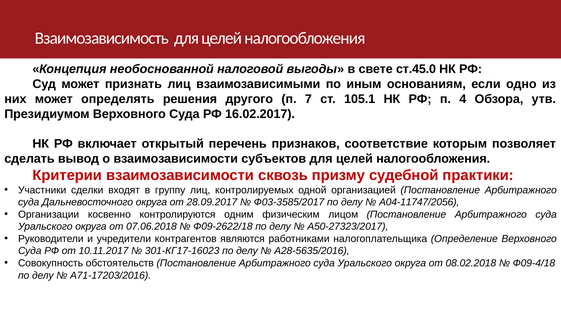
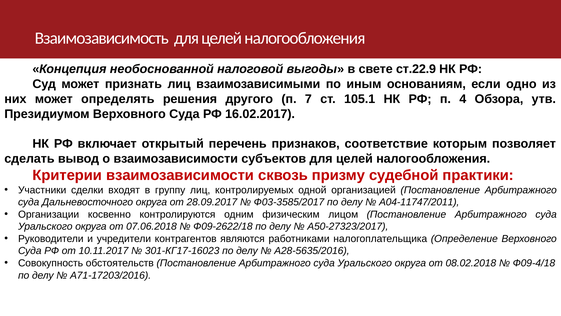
ст.45.0: ст.45.0 -> ст.22.9
А04-11747/2056: А04-11747/2056 -> А04-11747/2011
